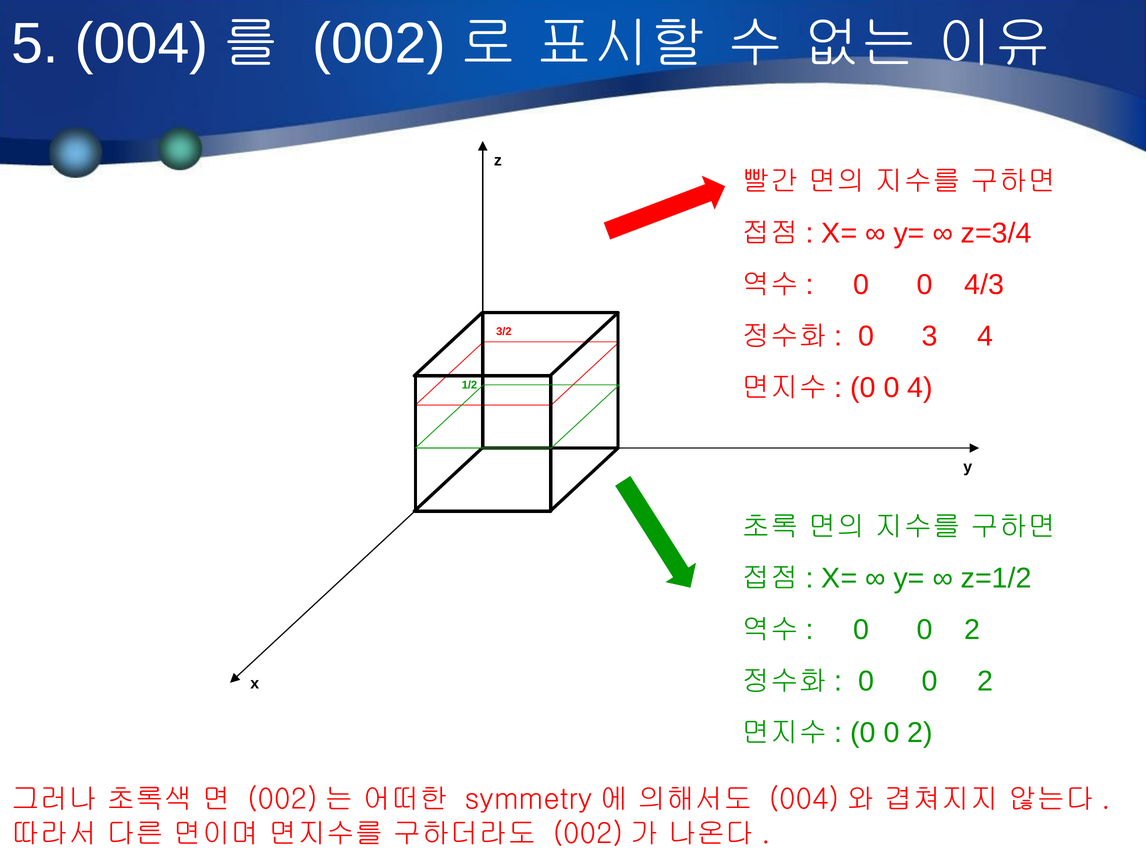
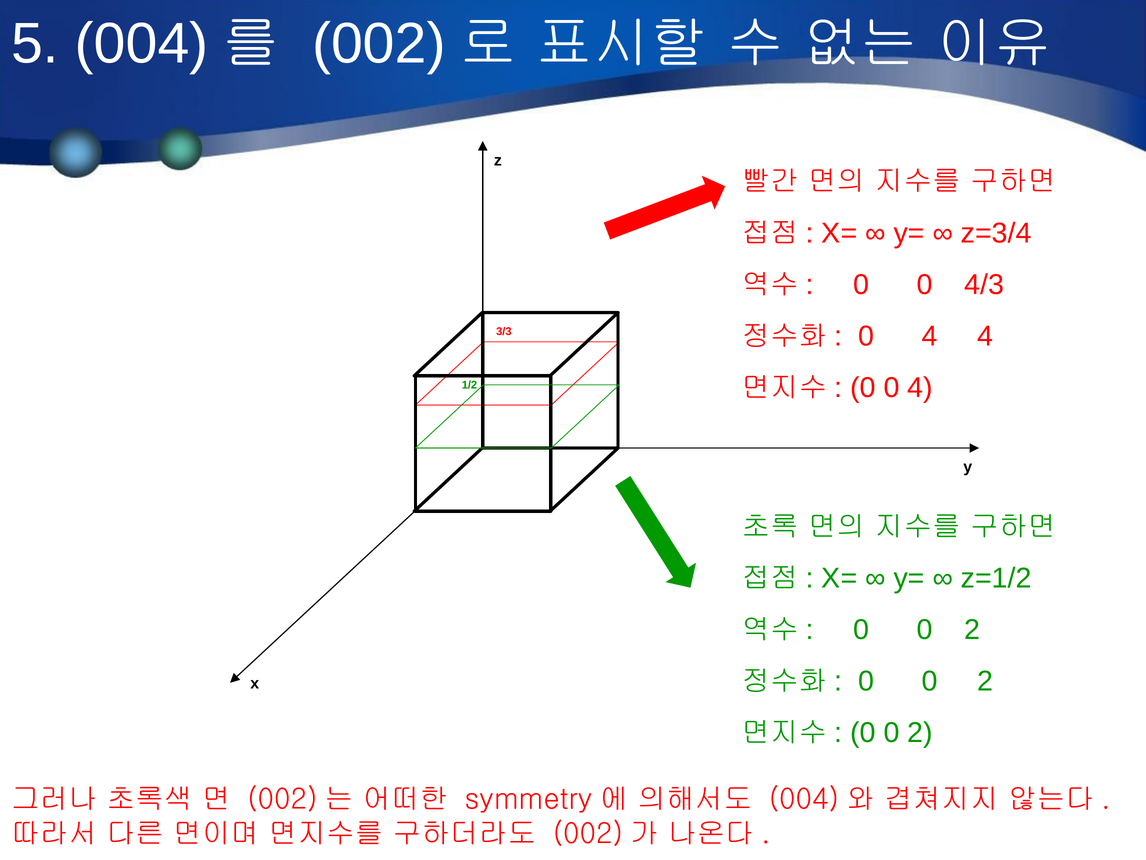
3 at (930, 336): 3 -> 4
3/2: 3/2 -> 3/3
